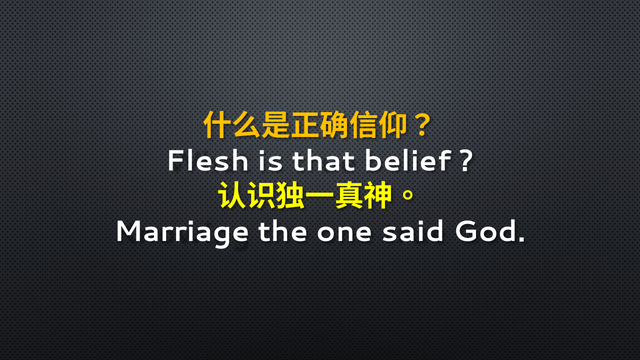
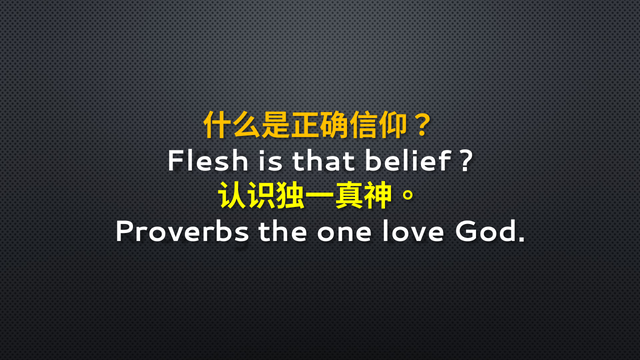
Marriage: Marriage -> Proverbs
said: said -> love
